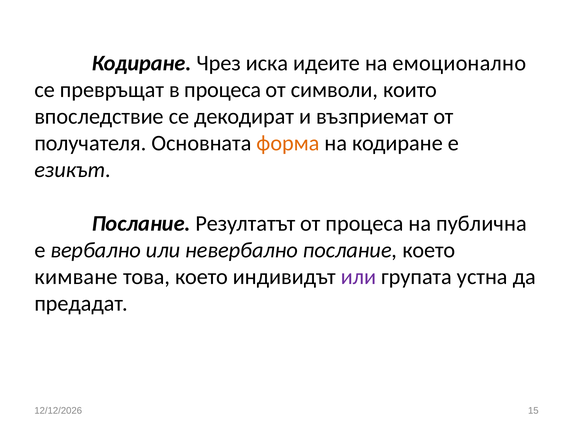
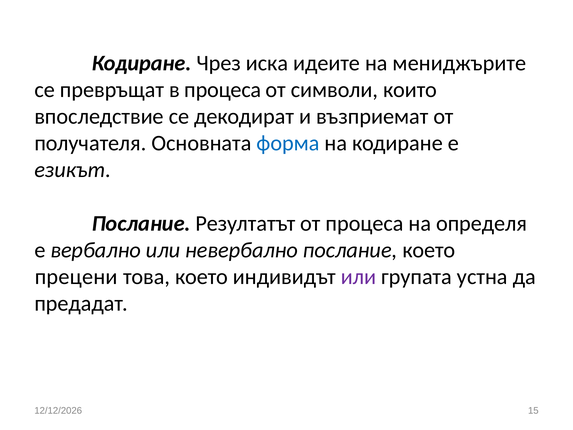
емоционално: емоционално -> мениджърите
форма colour: orange -> blue
публична: публична -> определя
кимване: кимване -> прецени
